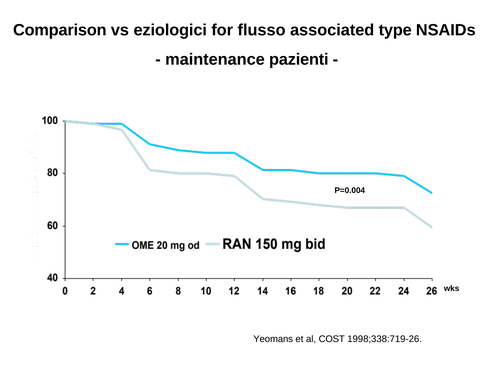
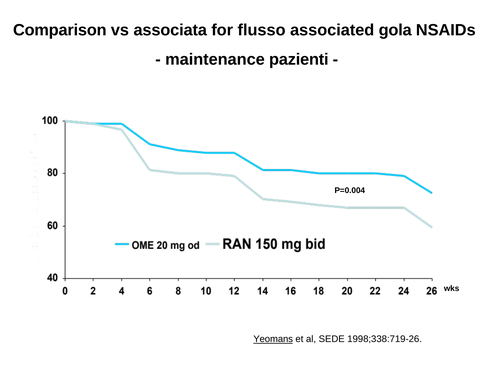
eziologici: eziologici -> associata
type: type -> gola
Yeomans underline: none -> present
COST: COST -> SEDE
